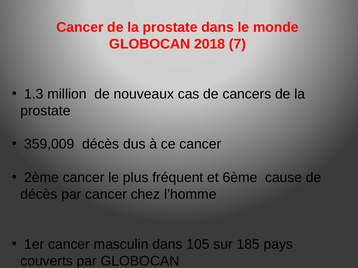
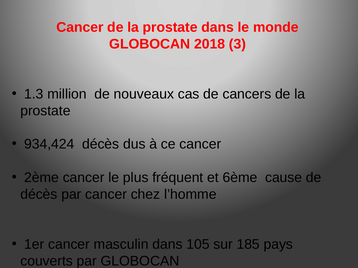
7: 7 -> 3
359,009: 359,009 -> 934,424
